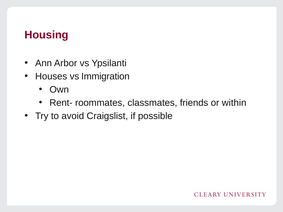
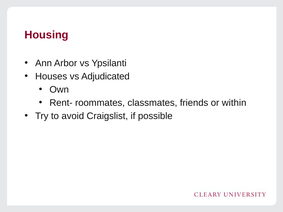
Immigration: Immigration -> Adjudicated
